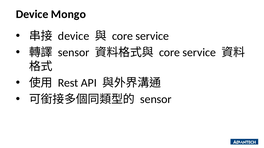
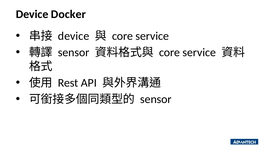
Mongo: Mongo -> Docker
